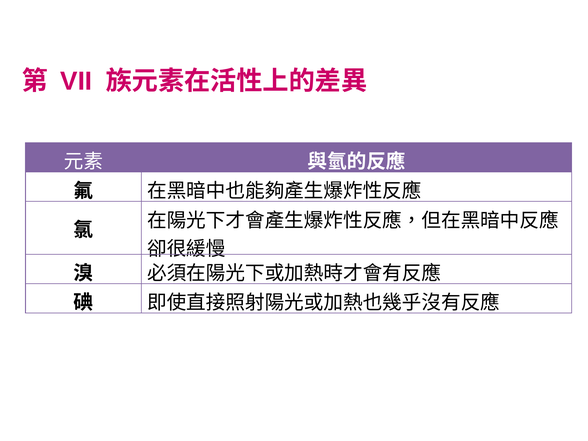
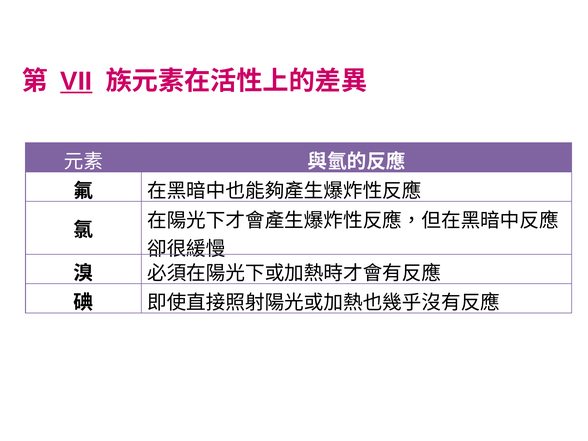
VII underline: none -> present
